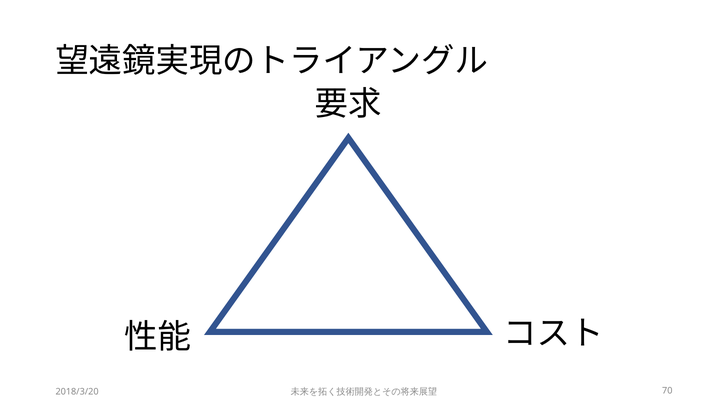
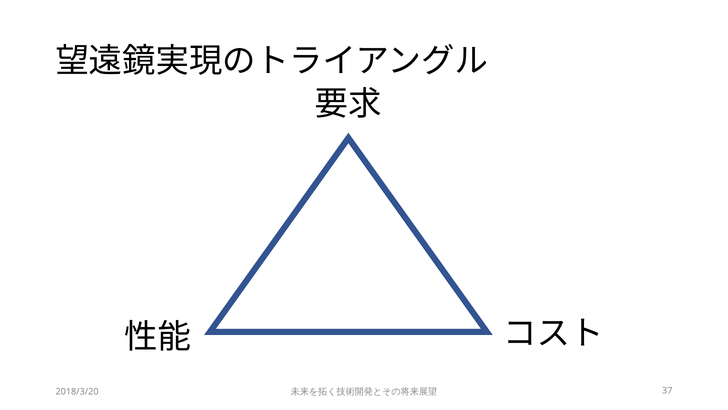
70: 70 -> 37
